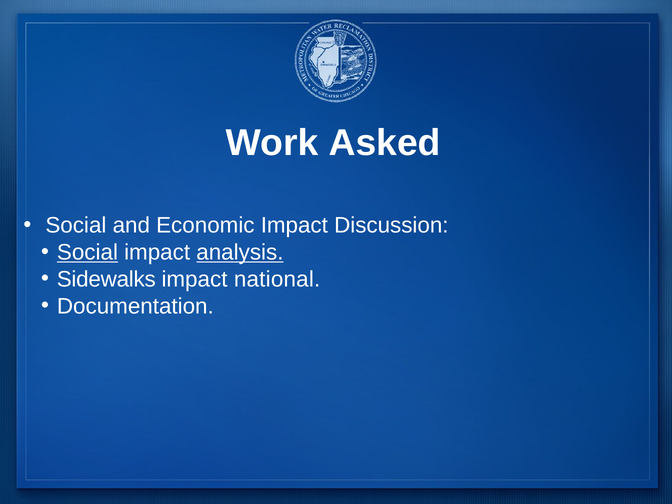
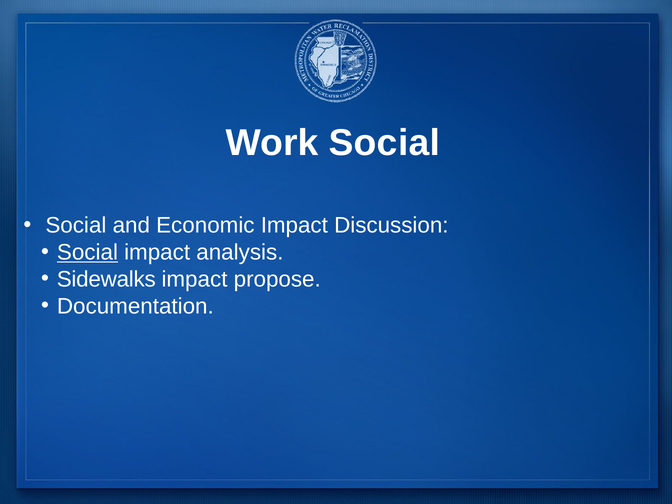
Work Asked: Asked -> Social
analysis underline: present -> none
national: national -> propose
